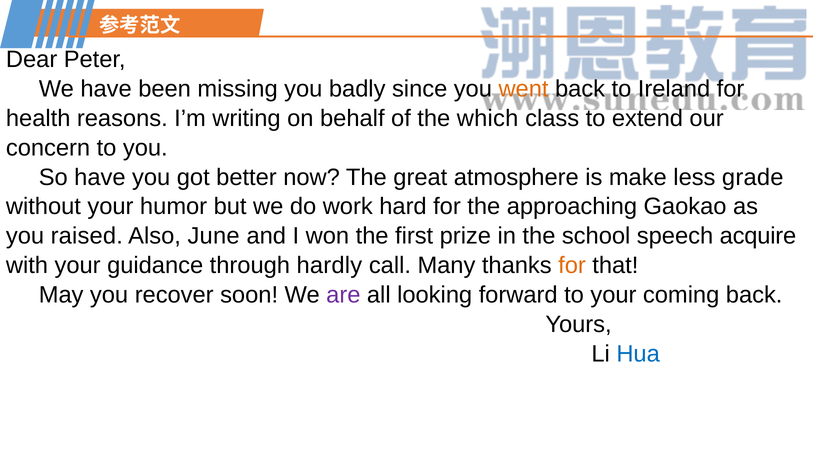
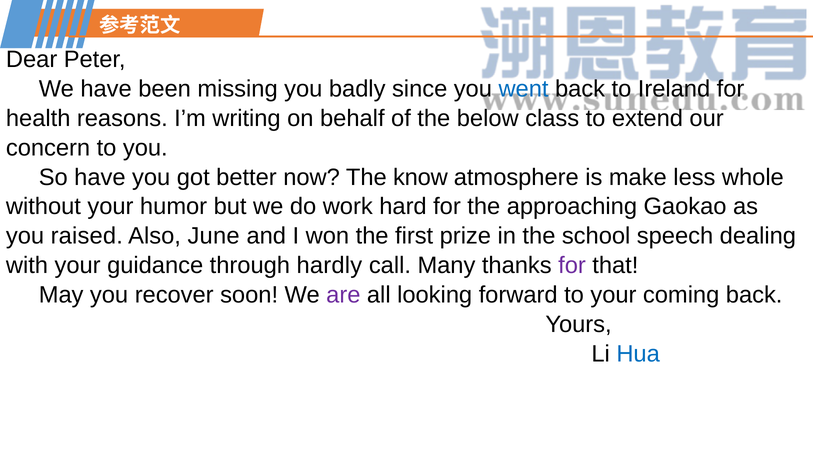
went colour: orange -> blue
which: which -> below
great: great -> know
grade: grade -> whole
acquire: acquire -> dealing
for at (572, 266) colour: orange -> purple
